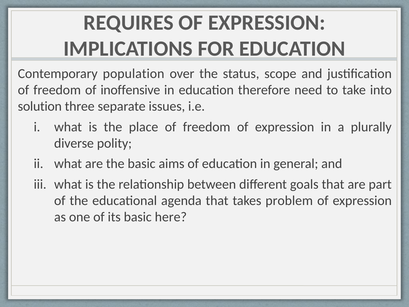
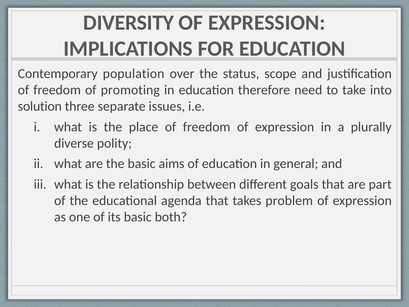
REQUIRES: REQUIRES -> DIVERSITY
inoffensive: inoffensive -> promoting
here: here -> both
